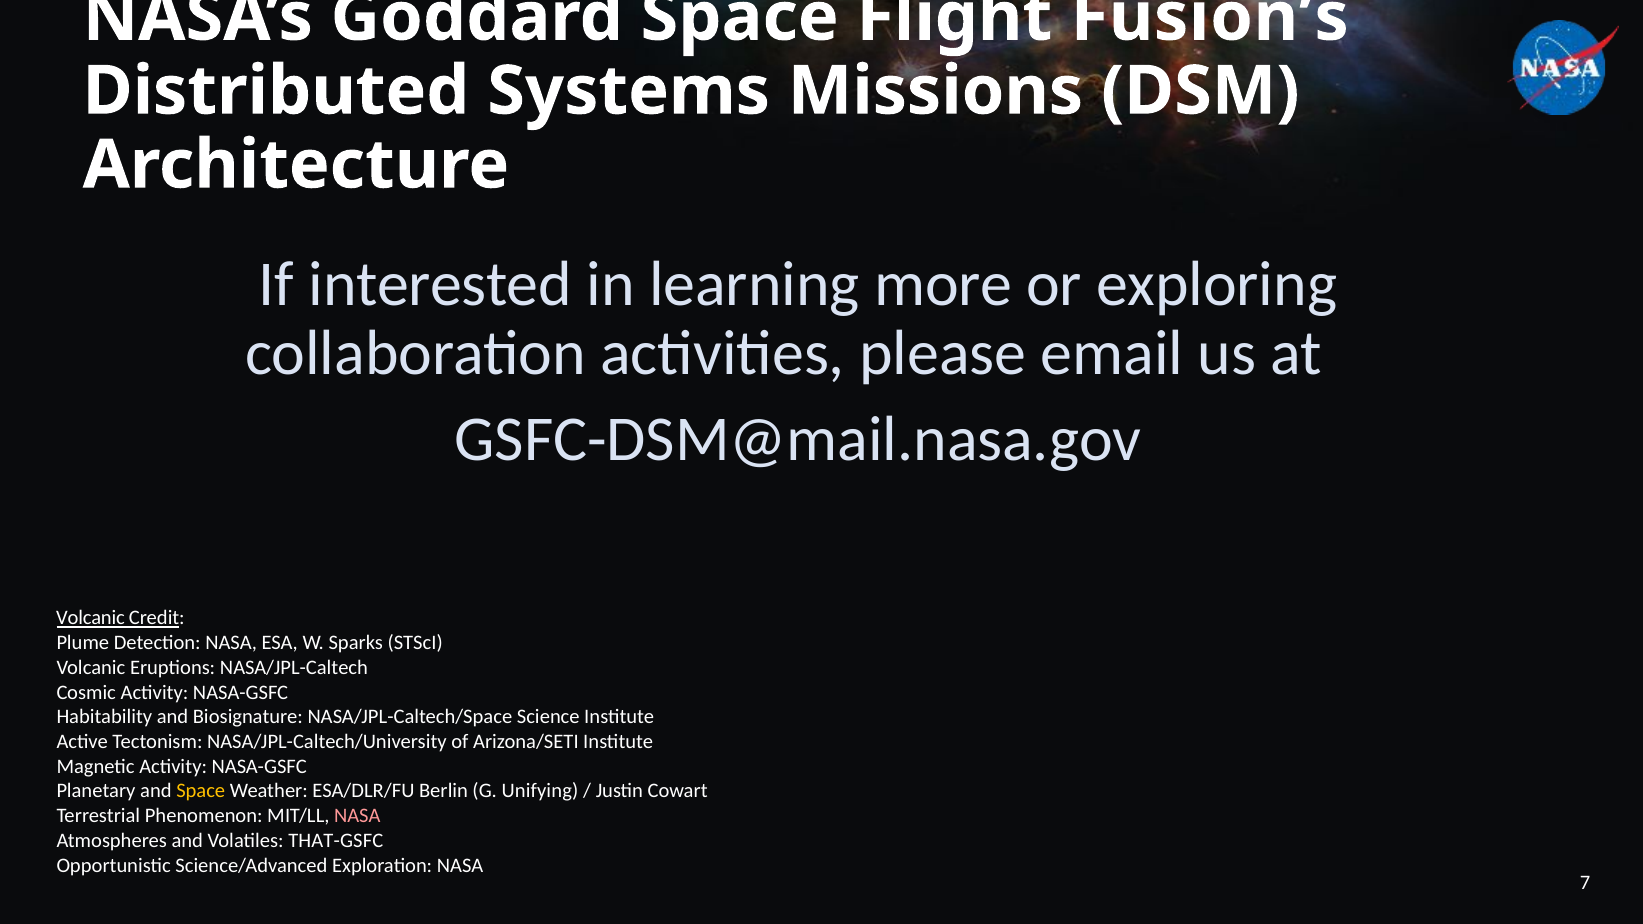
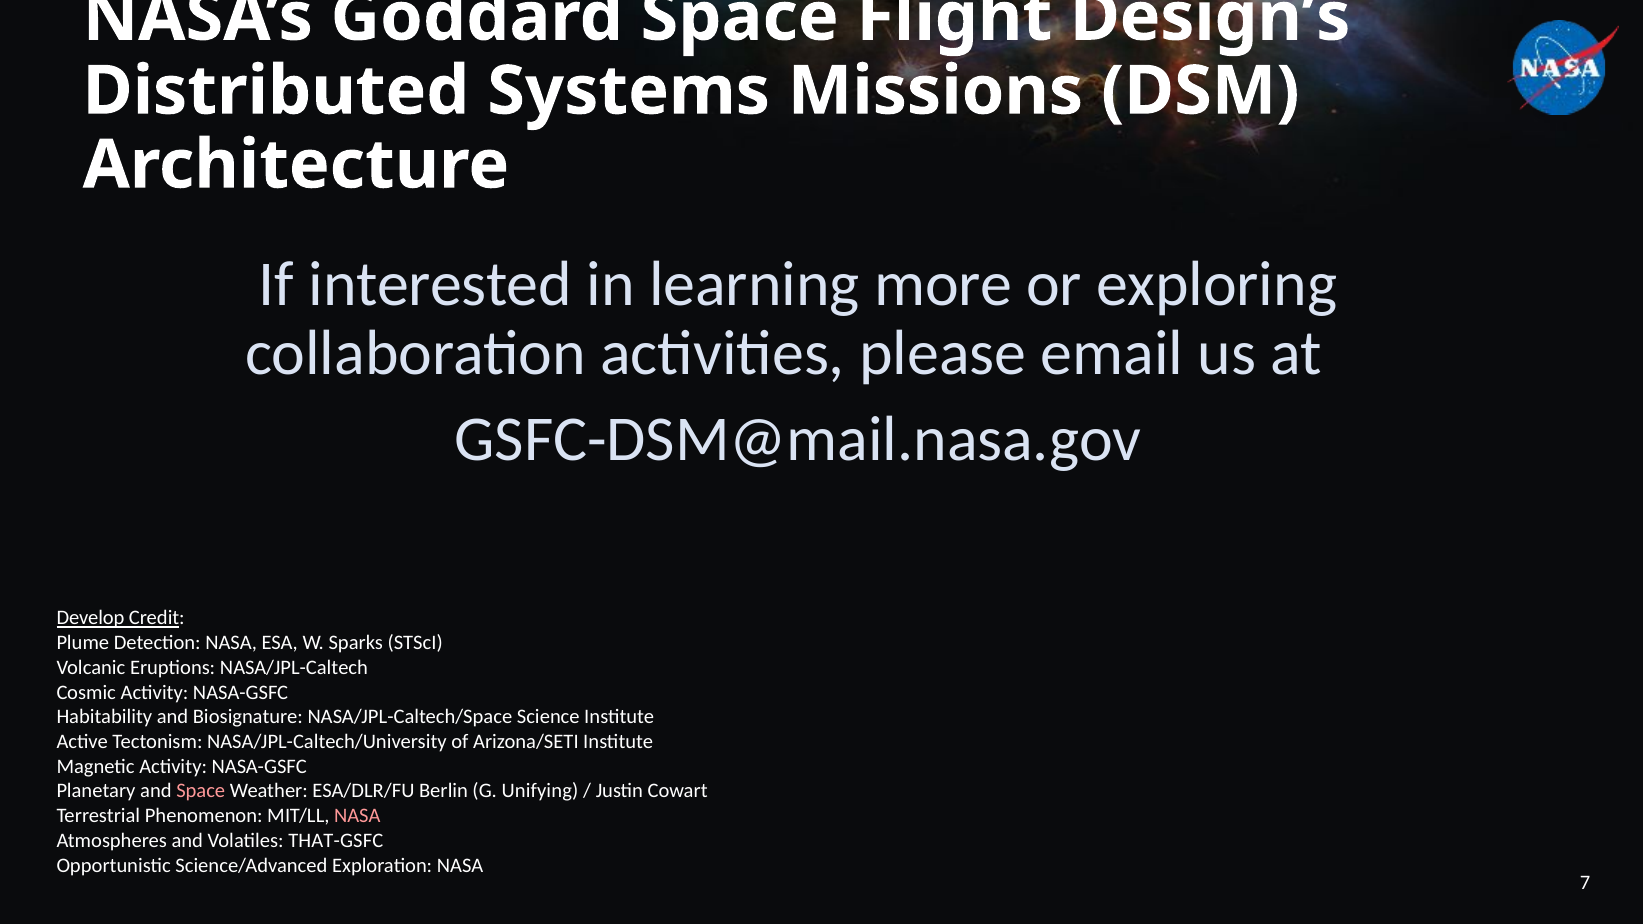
Fusion’s: Fusion’s -> Design’s
Volcanic at (90, 618): Volcanic -> Develop
Space at (201, 791) colour: yellow -> pink
